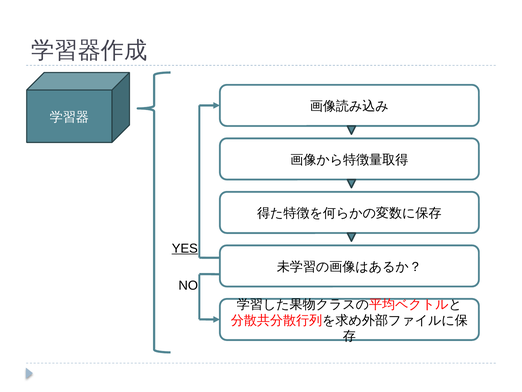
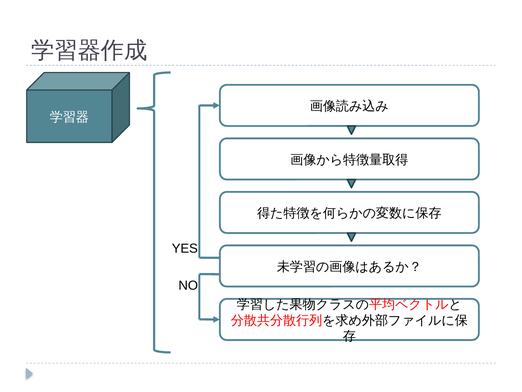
YES underline: present -> none
